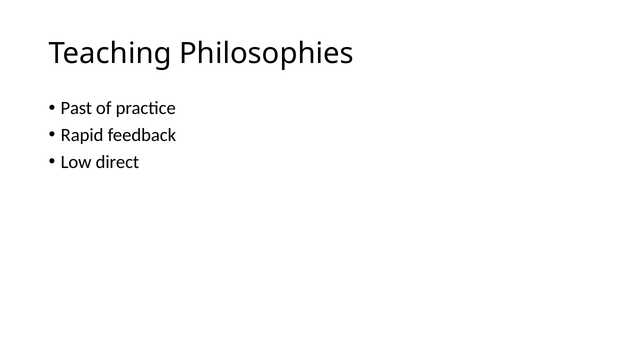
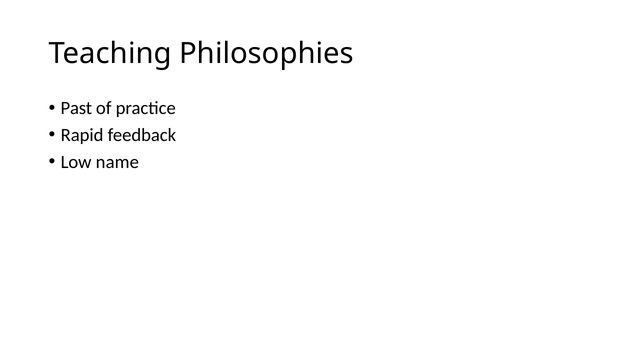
direct: direct -> name
